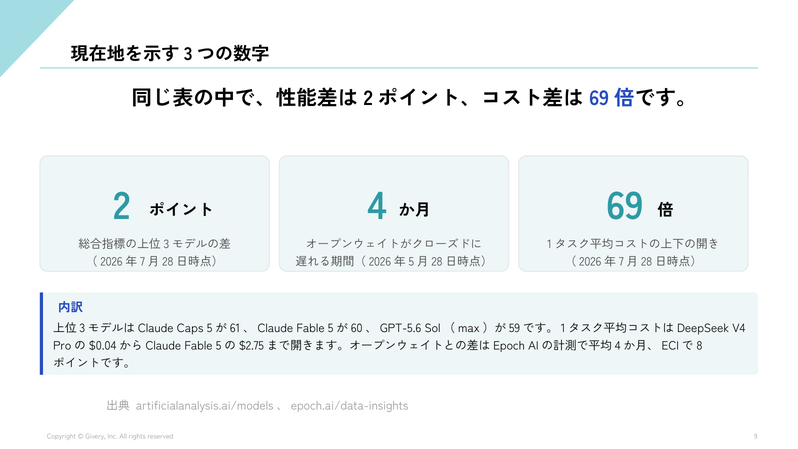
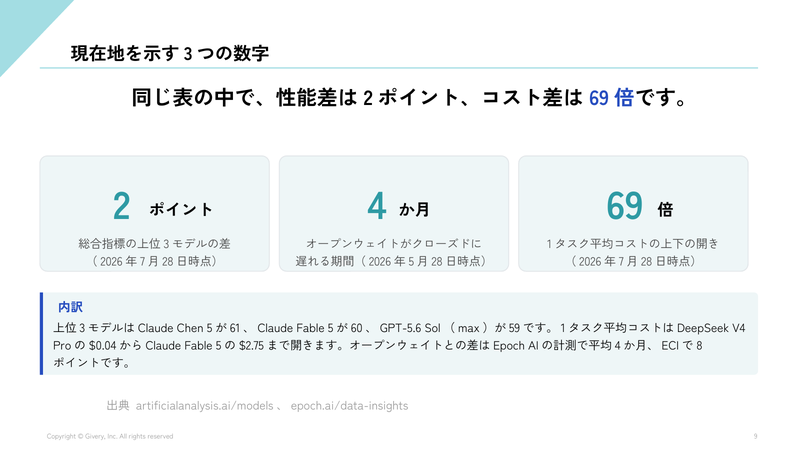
Caps: Caps -> Chen
